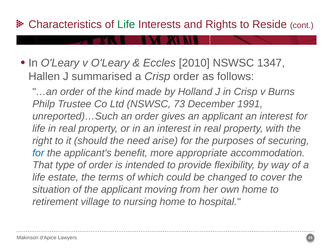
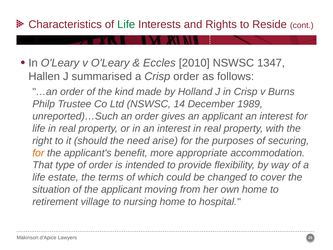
73: 73 -> 14
1991: 1991 -> 1989
for at (38, 153) colour: blue -> orange
